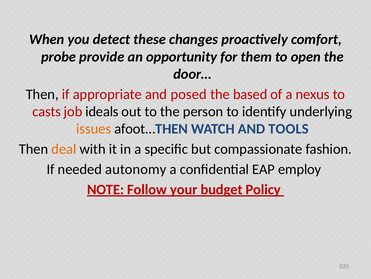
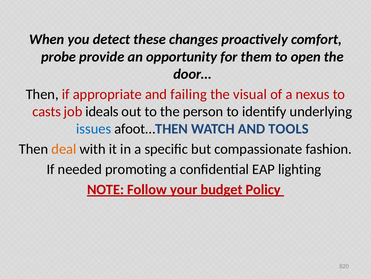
posed: posed -> failing
based: based -> visual
issues colour: orange -> blue
autonomy: autonomy -> promoting
employ: employ -> lighting
